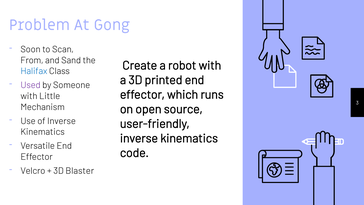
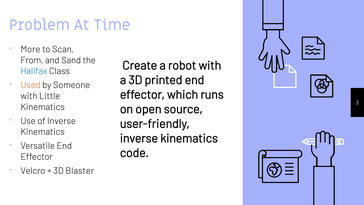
Gong: Gong -> Time
Soon: Soon -> More
Used colour: purple -> orange
Mechanism at (43, 107): Mechanism -> Kinematics
